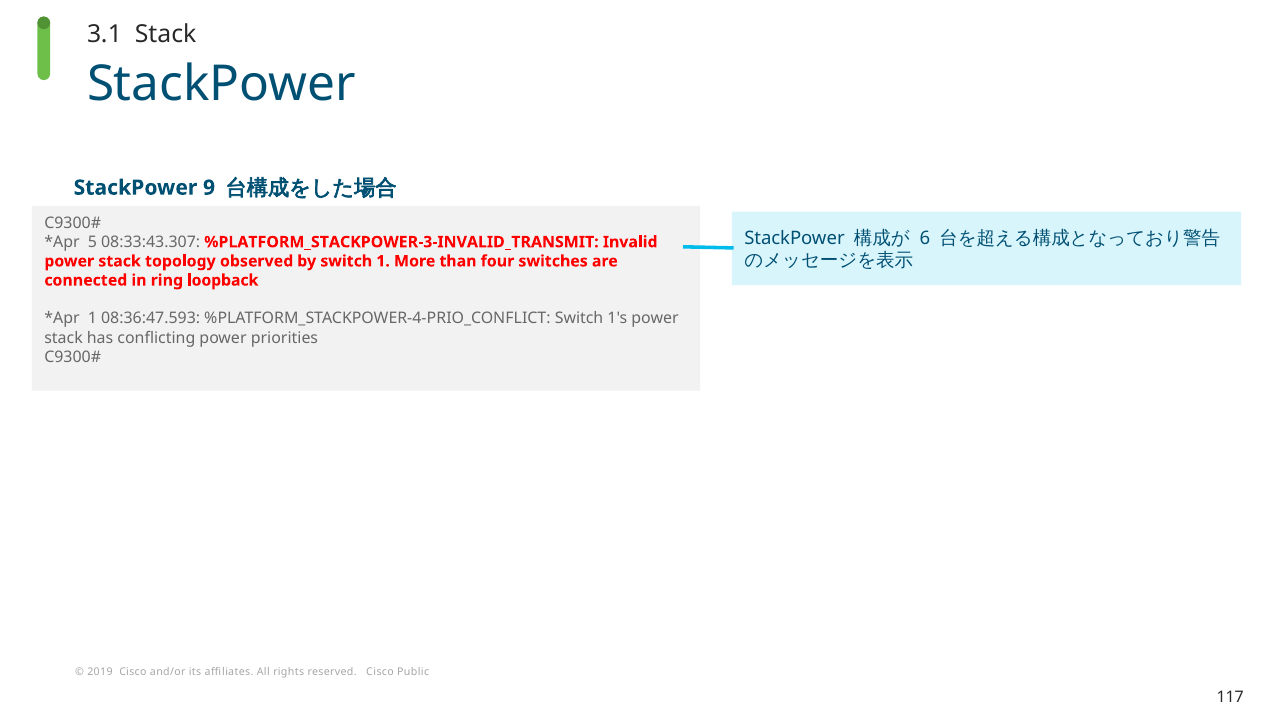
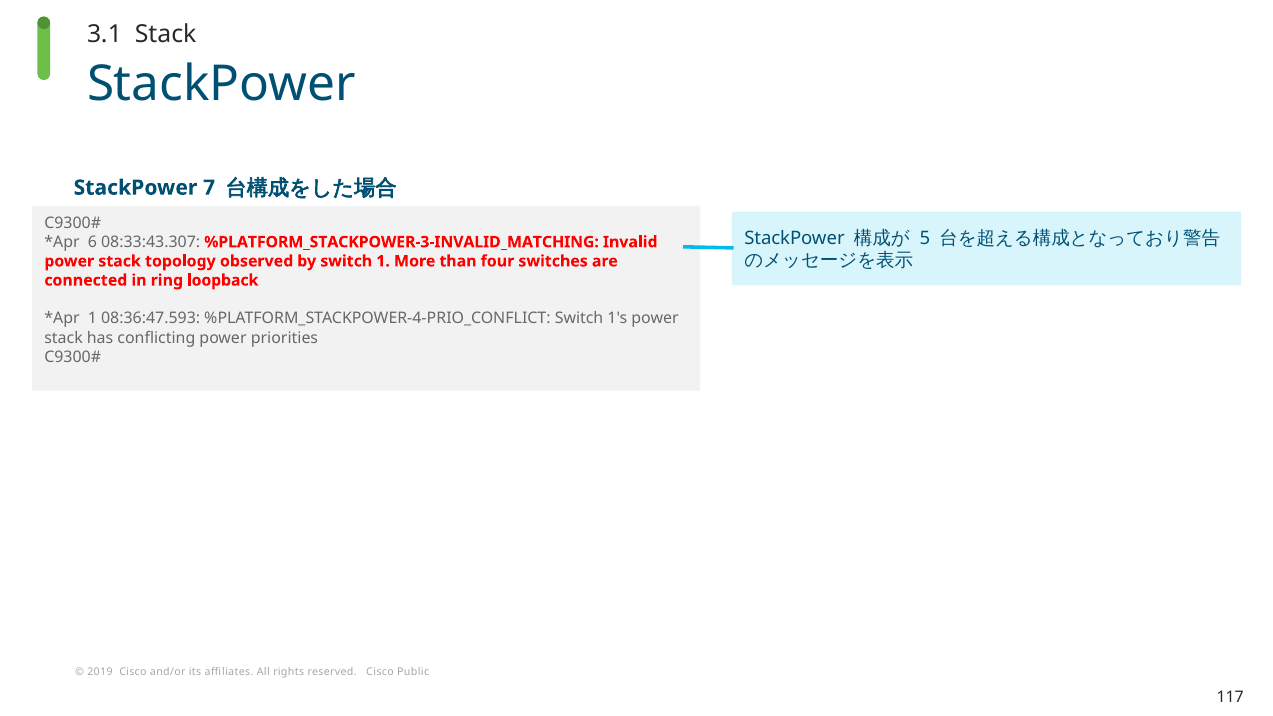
9: 9 -> 7
6: 6 -> 5
5: 5 -> 6
%PLATFORM_STACKPOWER-3-INVALID_TRANSMIT: %PLATFORM_STACKPOWER-3-INVALID_TRANSMIT -> %PLATFORM_STACKPOWER-3-INVALID_MATCHING
